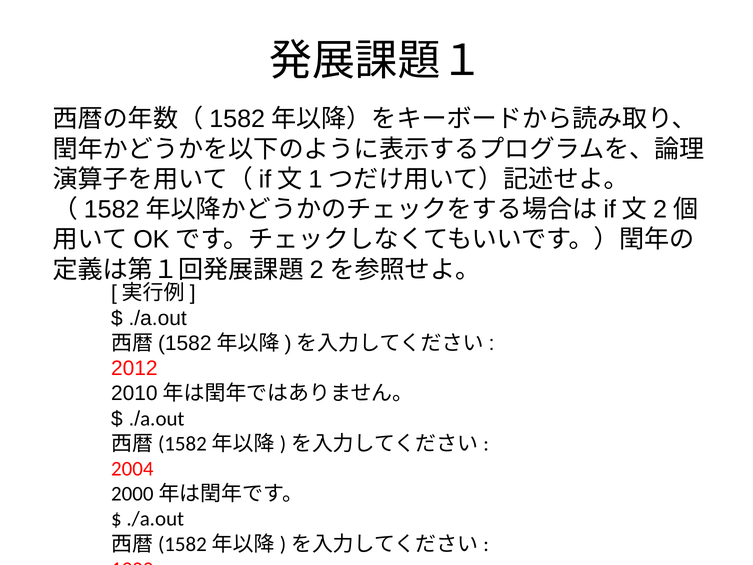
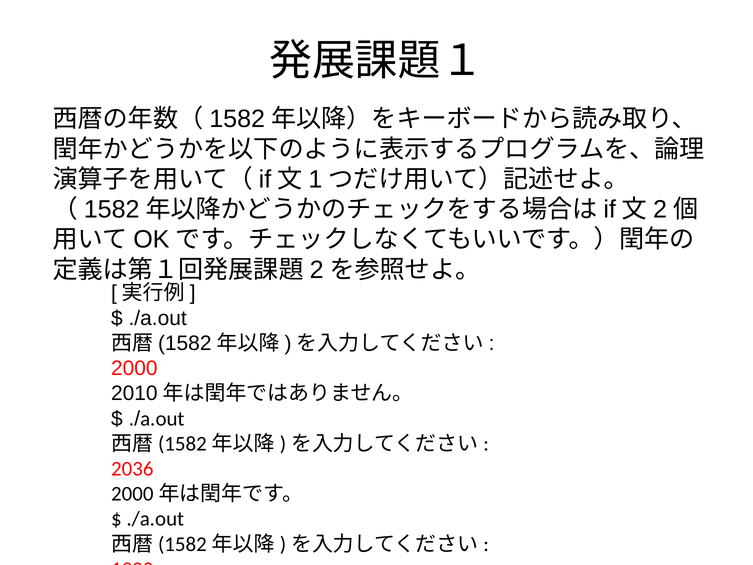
2012: 2012 -> 2000
2004: 2004 -> 2036
